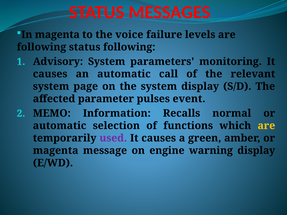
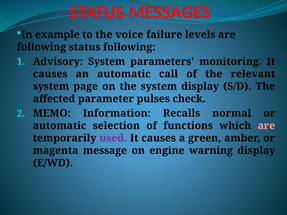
In magenta: magenta -> example
event: event -> check
are at (266, 126) colour: yellow -> pink
